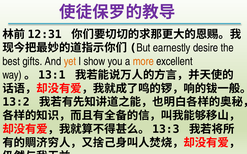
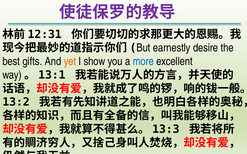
more colour: orange -> blue
